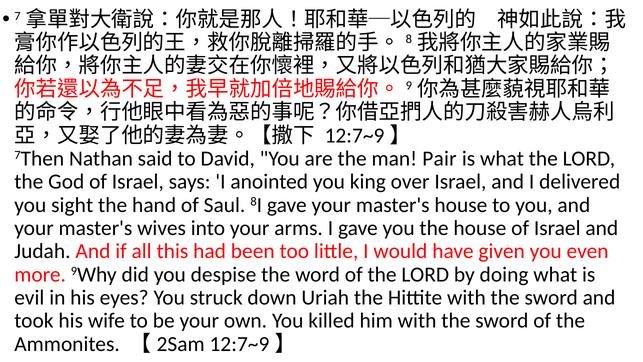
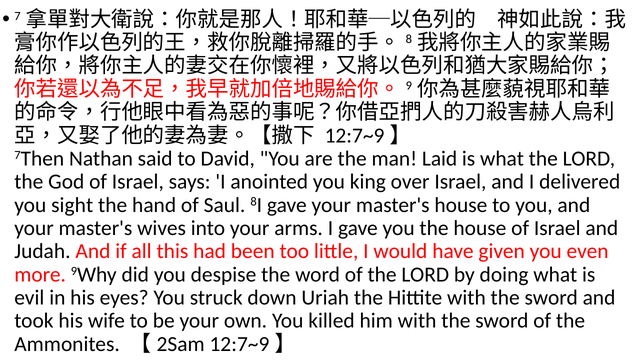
Pair: Pair -> Laid
